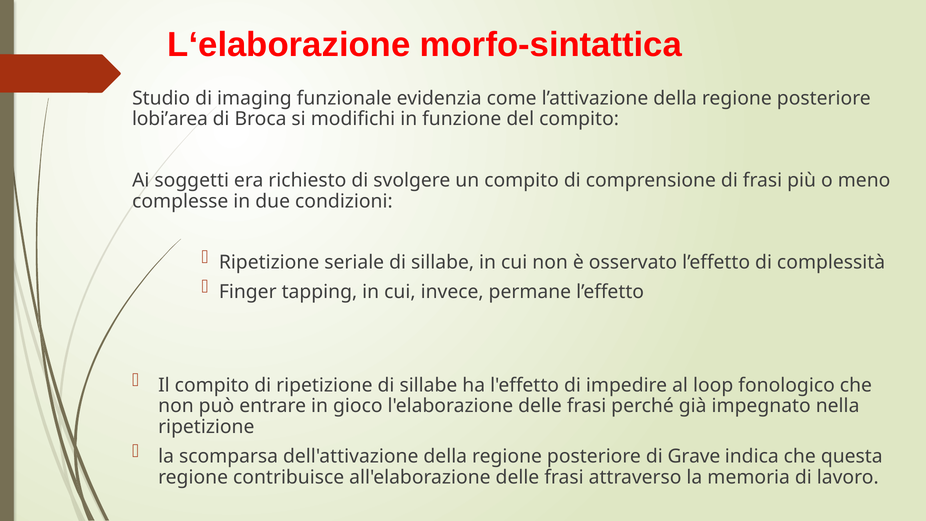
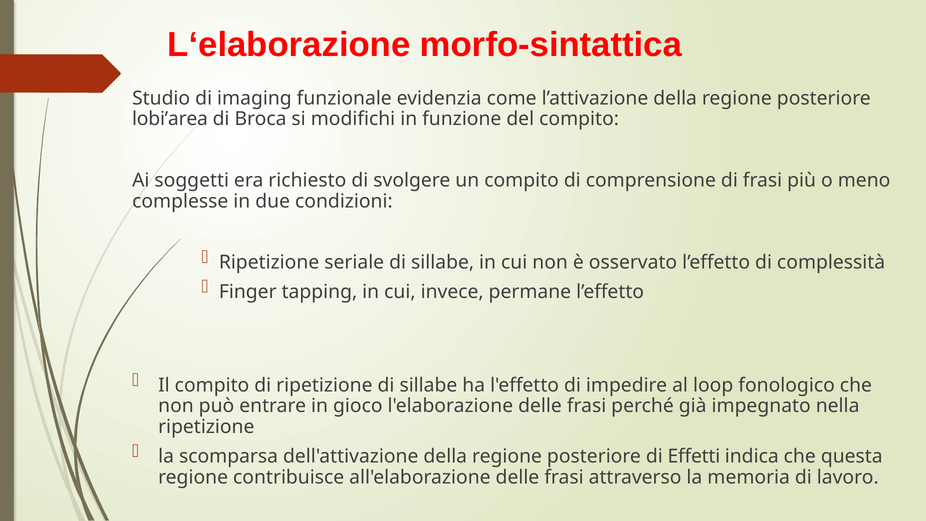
Grave: Grave -> Effetti
